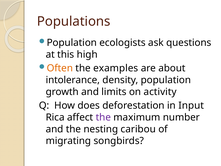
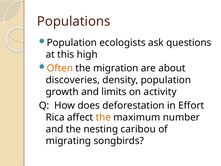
examples: examples -> migration
intolerance: intolerance -> discoveries
Input: Input -> Effort
the at (103, 117) colour: purple -> orange
